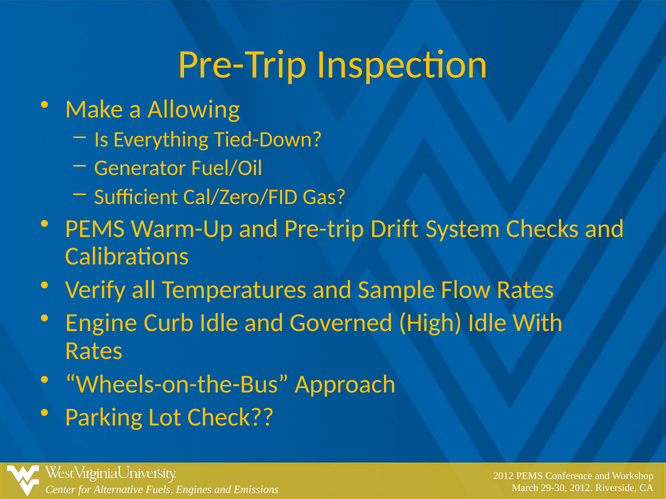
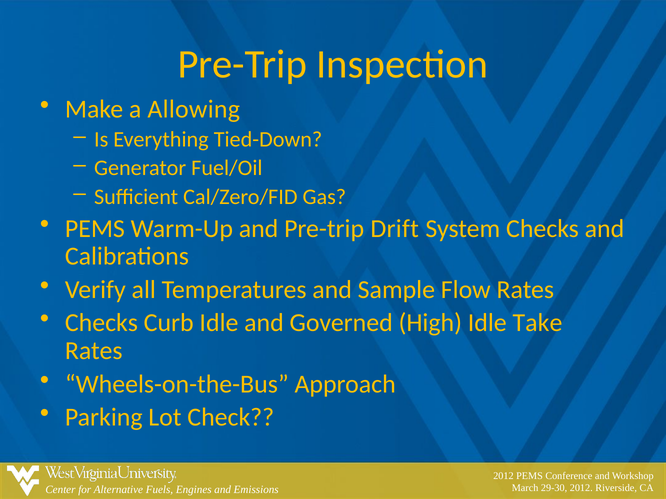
Engine at (101, 323): Engine -> Checks
With: With -> Take
